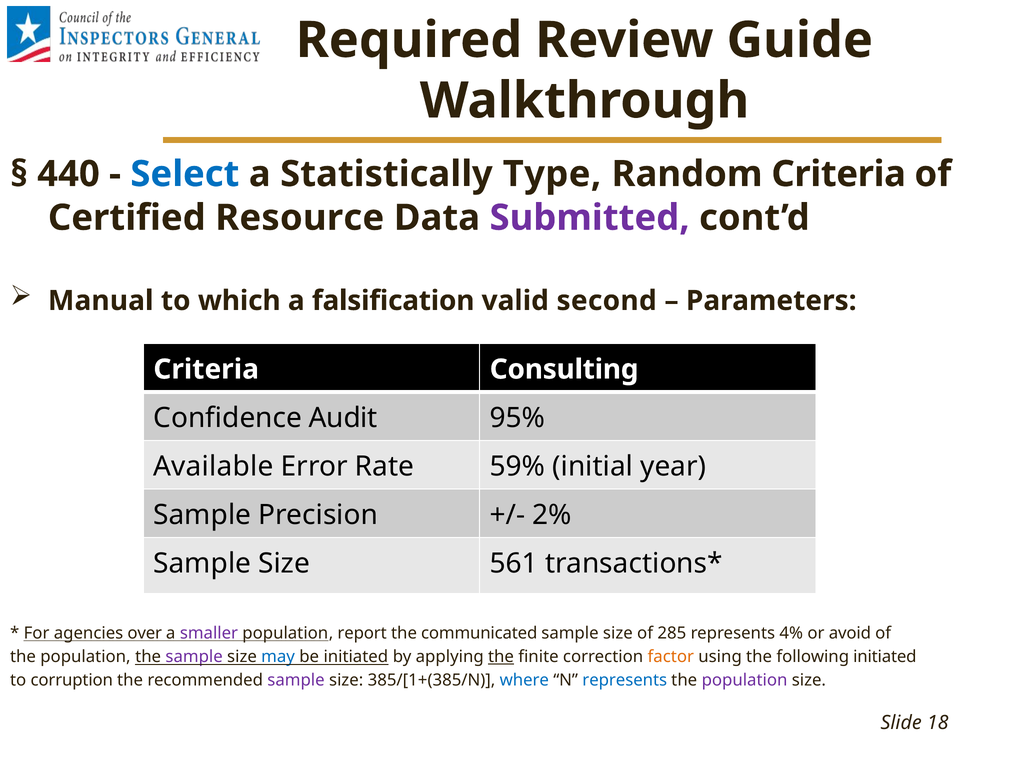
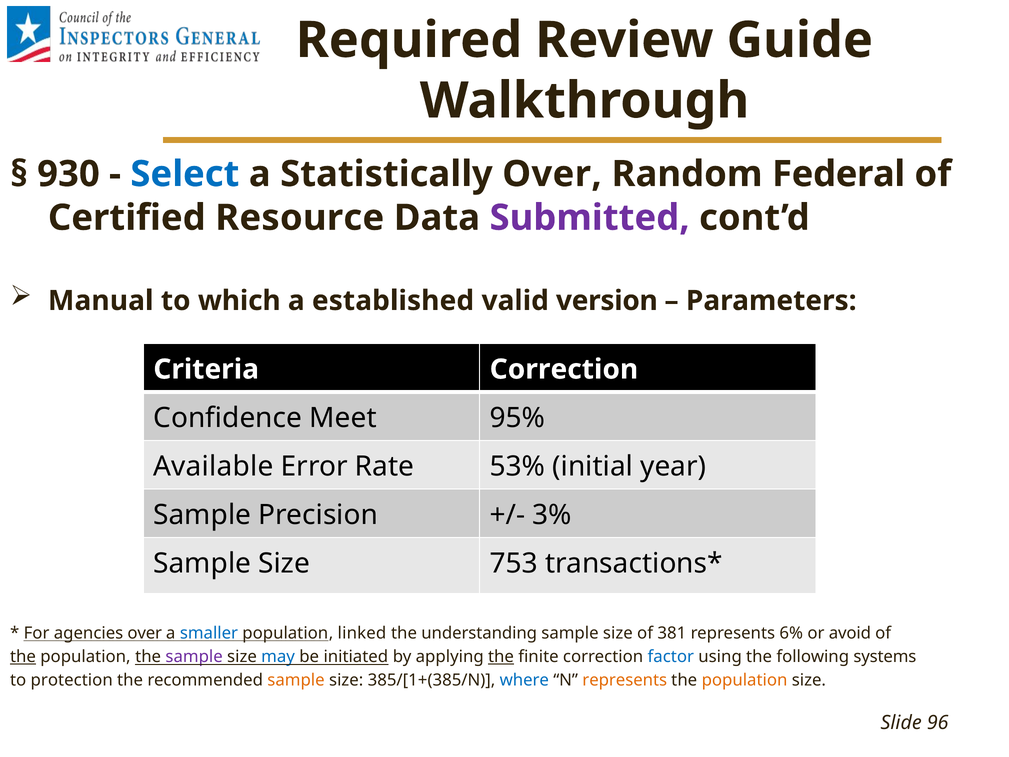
440: 440 -> 930
Statistically Type: Type -> Over
Random Criteria: Criteria -> Federal
falsification: falsification -> established
second: second -> version
Criteria Consulting: Consulting -> Correction
Audit: Audit -> Meet
59%: 59% -> 53%
2%: 2% -> 3%
561: 561 -> 753
smaller colour: purple -> blue
report: report -> linked
communicated: communicated -> understanding
285: 285 -> 381
4%: 4% -> 6%
the at (23, 657) underline: none -> present
factor colour: orange -> blue
following initiated: initiated -> systems
corruption: corruption -> protection
sample at (296, 680) colour: purple -> orange
represents at (625, 680) colour: blue -> orange
population at (745, 680) colour: purple -> orange
18: 18 -> 96
